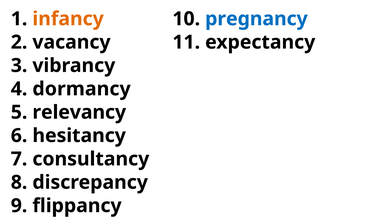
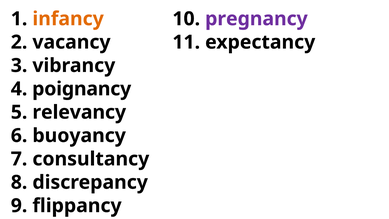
pregnancy colour: blue -> purple
dormancy: dormancy -> poignancy
hesitancy: hesitancy -> buoyancy
